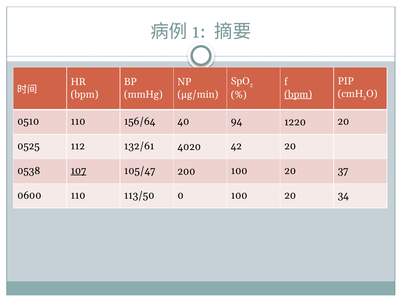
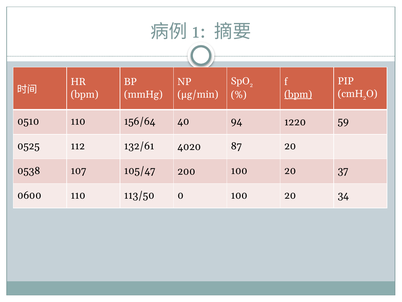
20 20: 20 -> 59
42: 42 -> 87
107 underline: present -> none
